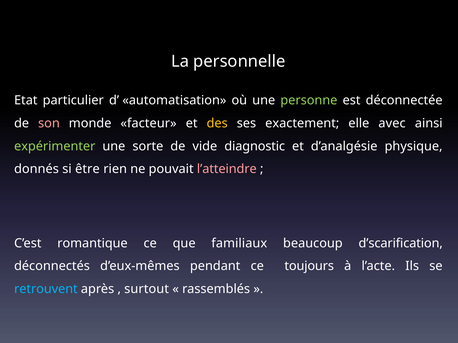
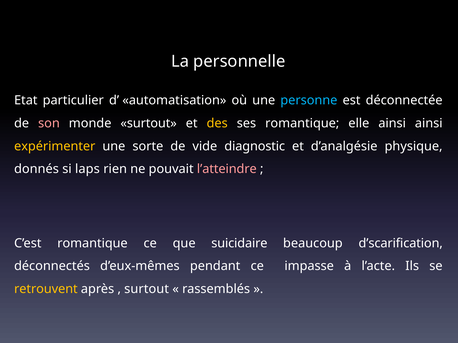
personne colour: light green -> light blue
monde facteur: facteur -> surtout
ses exactement: exactement -> romantique
elle avec: avec -> ainsi
expérimenter colour: light green -> yellow
être: être -> laps
familiaux: familiaux -> suicidaire
toujours: toujours -> impasse
retrouvent colour: light blue -> yellow
